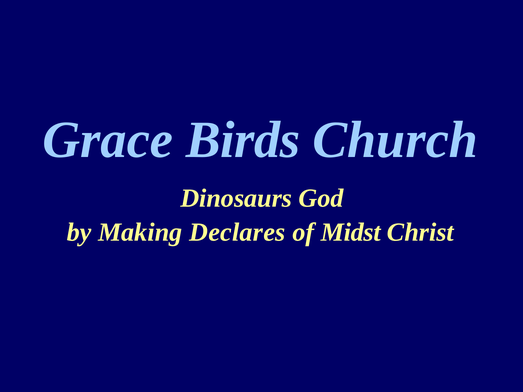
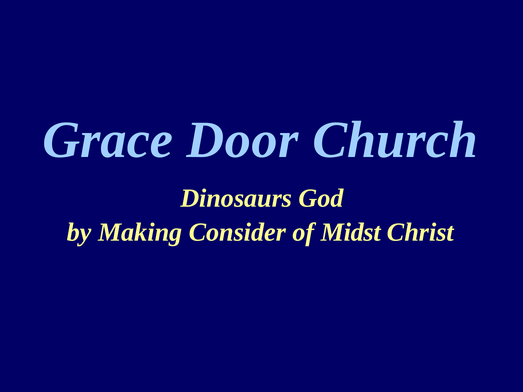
Birds: Birds -> Door
Declares: Declares -> Consider
